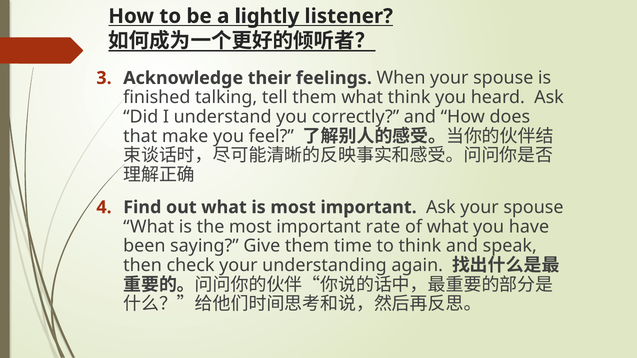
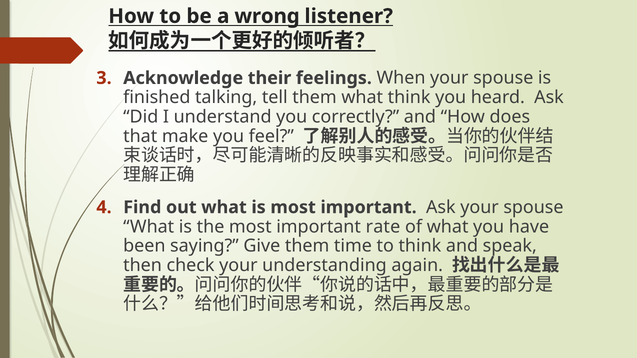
lightly: lightly -> wrong
